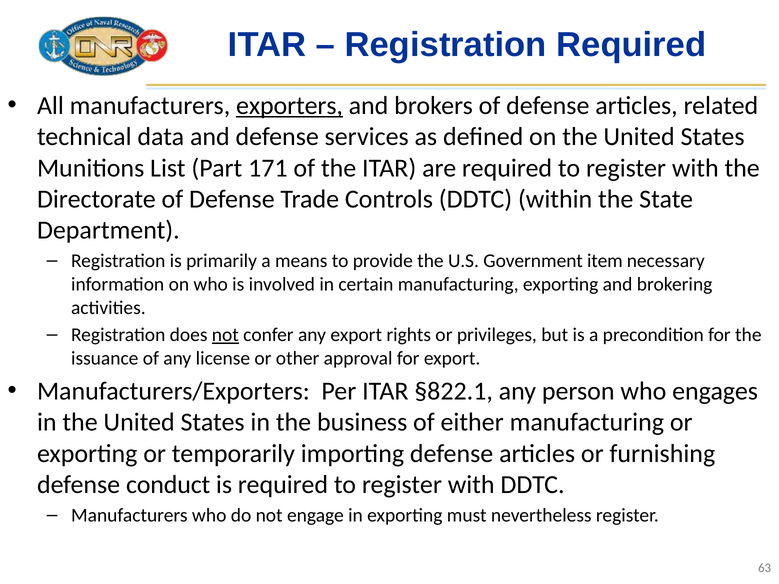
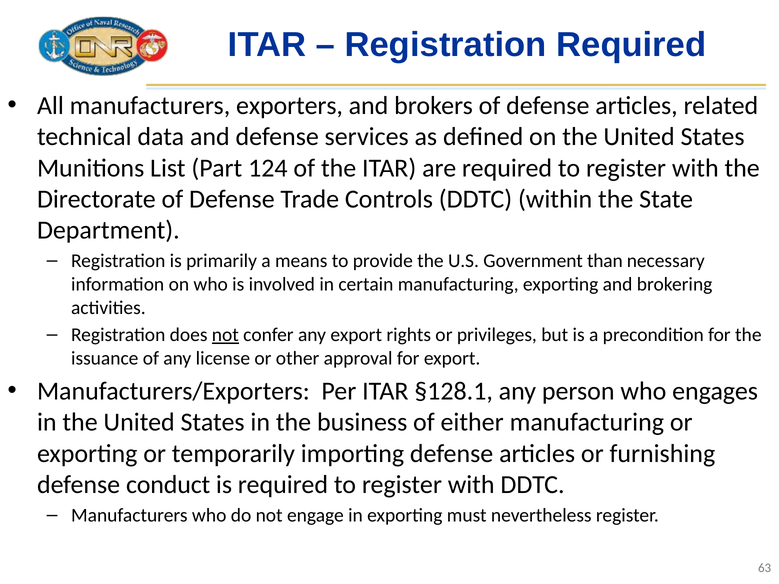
exporters underline: present -> none
171: 171 -> 124
item: item -> than
§822.1: §822.1 -> §128.1
